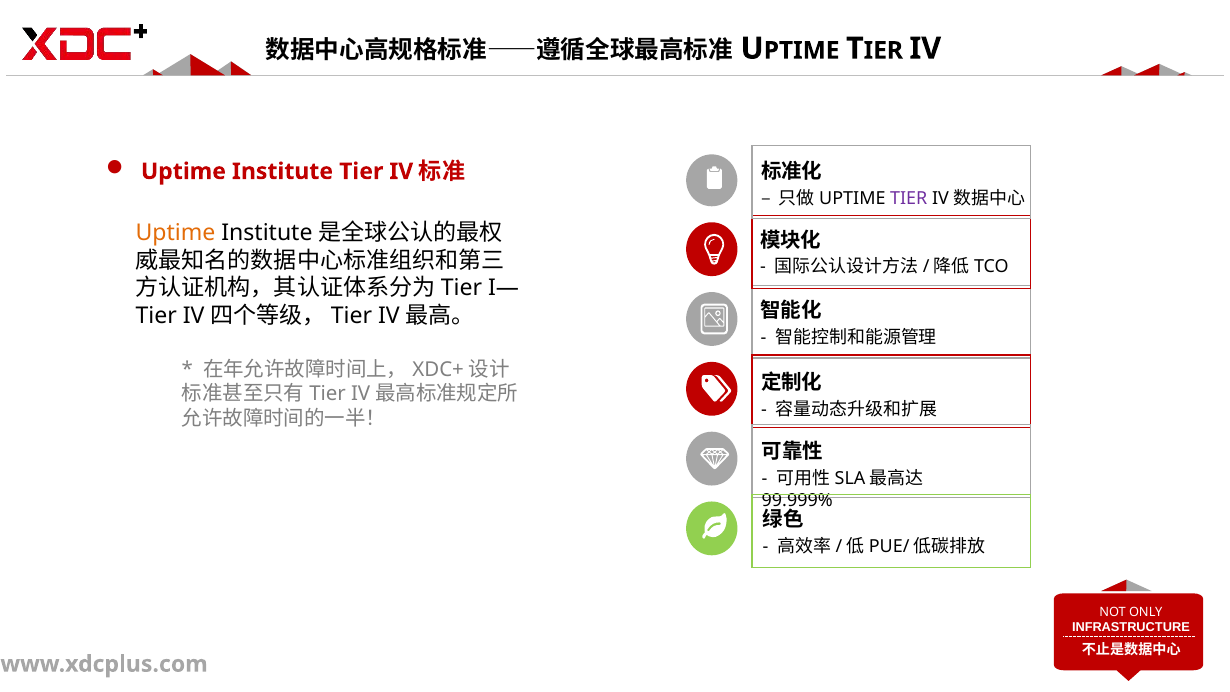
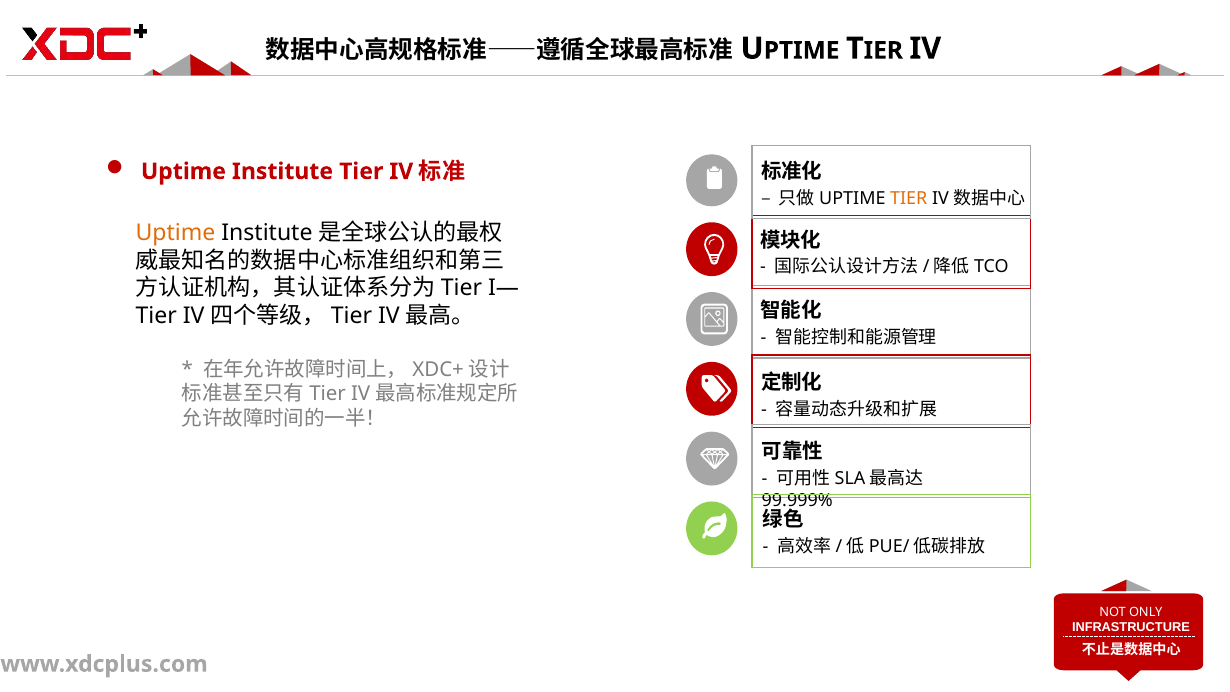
TIER at (909, 199) colour: purple -> orange
